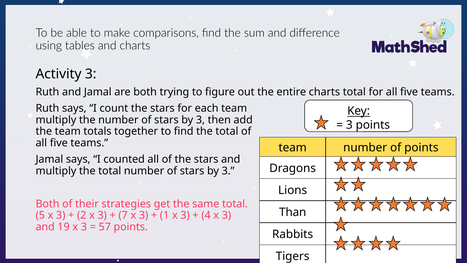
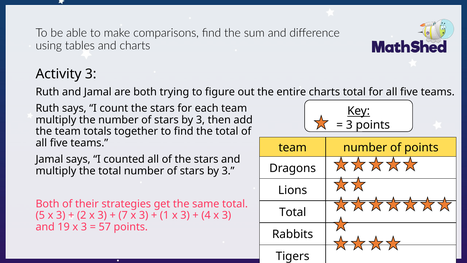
Than at (293, 212): Than -> Total
